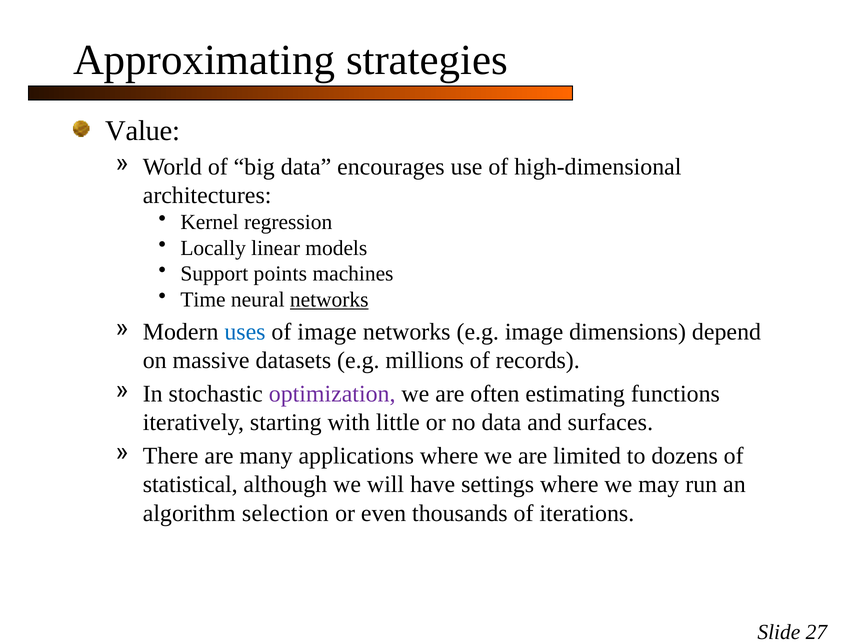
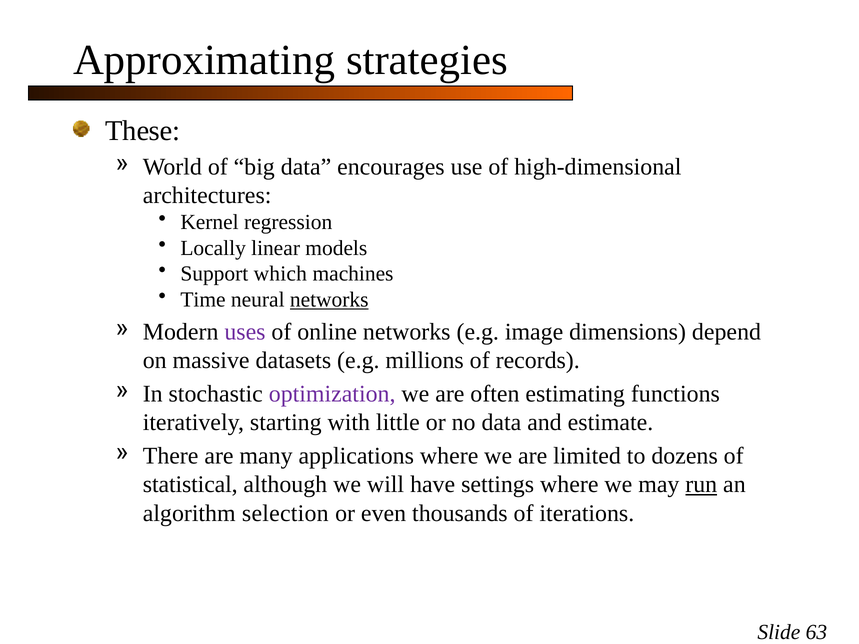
Value: Value -> These
points: points -> which
uses colour: blue -> purple
of image: image -> online
surfaces: surfaces -> estimate
run underline: none -> present
27: 27 -> 63
